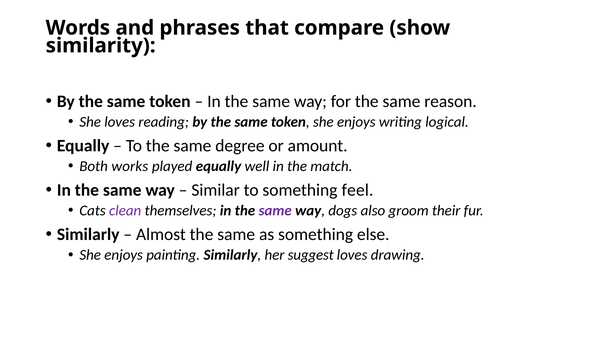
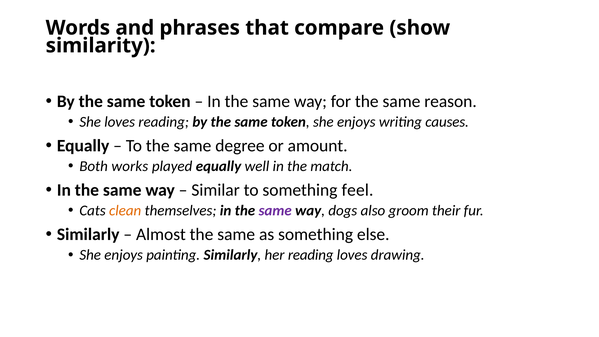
logical: logical -> causes
clean colour: purple -> orange
her suggest: suggest -> reading
